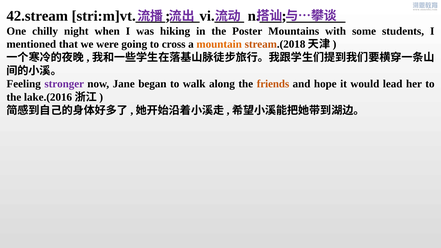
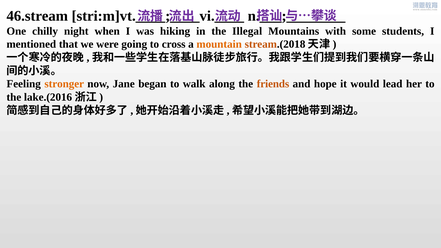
42.stream: 42.stream -> 46.stream
Poster: Poster -> Illegal
stronger colour: purple -> orange
